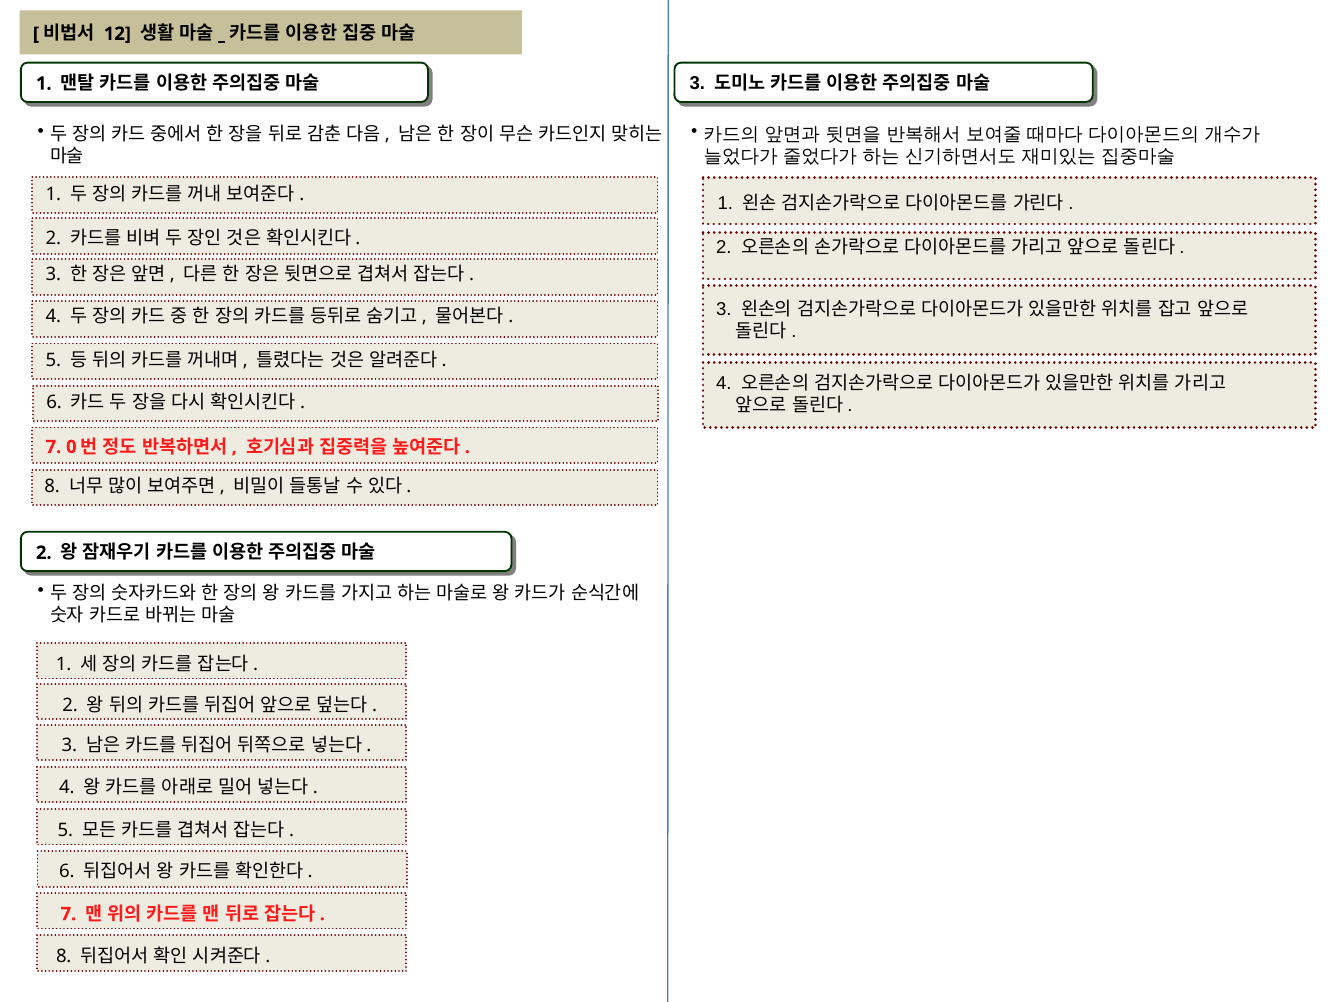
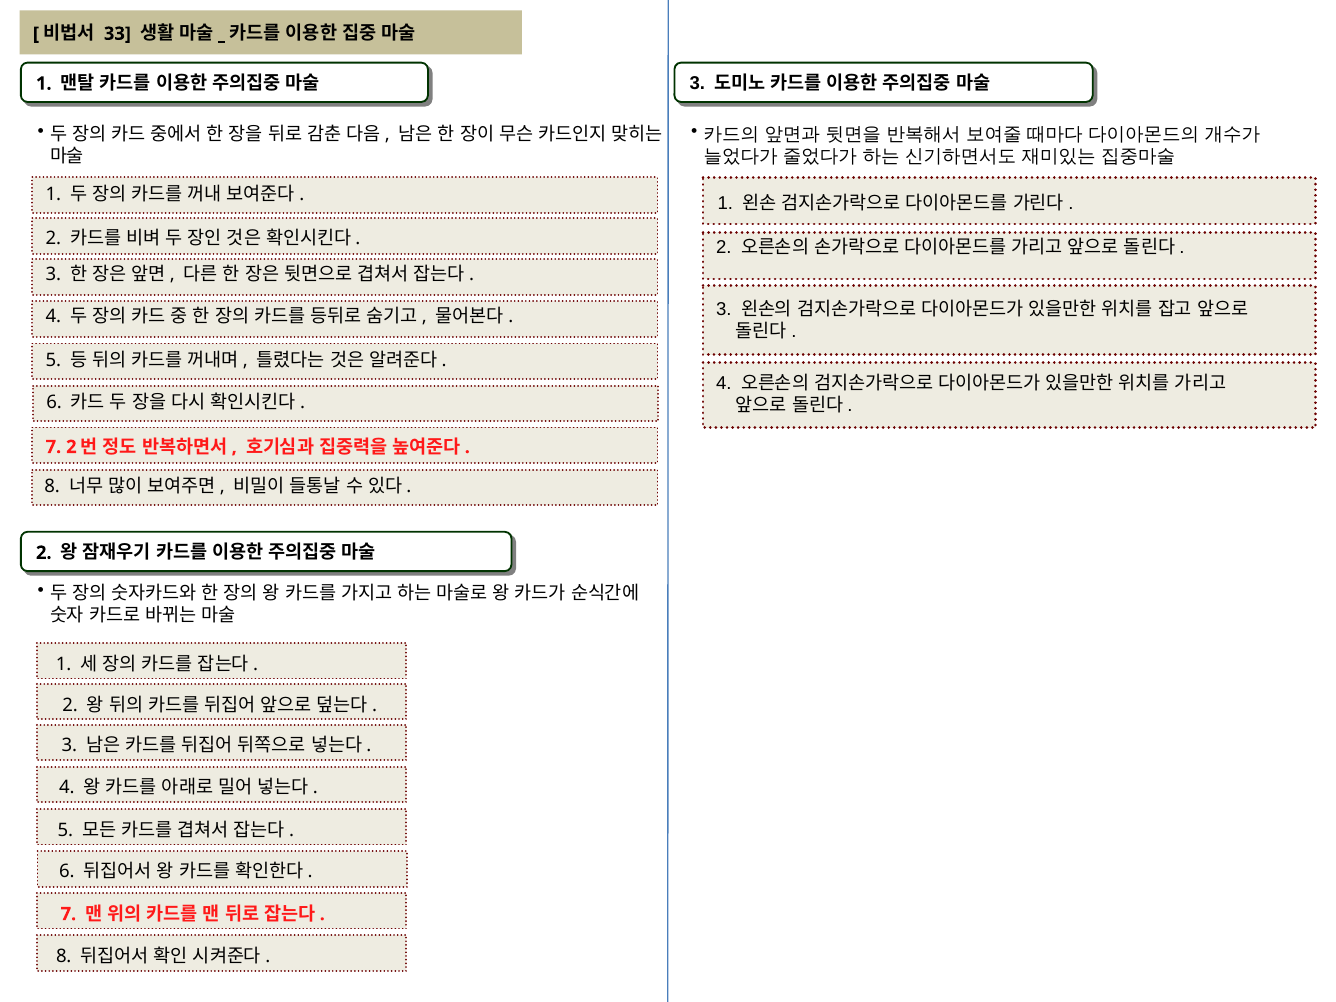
12: 12 -> 33
7 0: 0 -> 2
